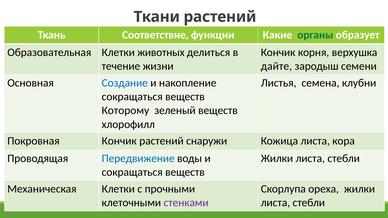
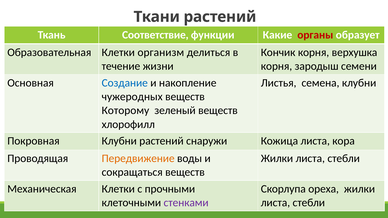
органы colour: green -> red
животных: животных -> организм
дайте at (276, 66): дайте -> корня
сокращаться at (132, 97): сокращаться -> чужеродных
Покровная Кончик: Кончик -> Клубни
Передвижение colour: blue -> orange
